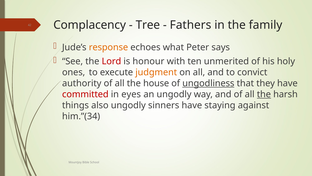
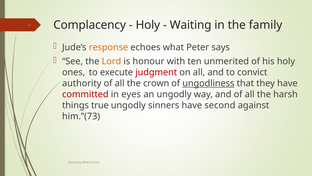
Tree at (148, 25): Tree -> Holy
Fathers: Fathers -> Waiting
Lord colour: red -> orange
judgment colour: orange -> red
house: house -> crown
the at (264, 94) underline: present -> none
also: also -> true
staying: staying -> second
him.”(34: him.”(34 -> him.”(73
